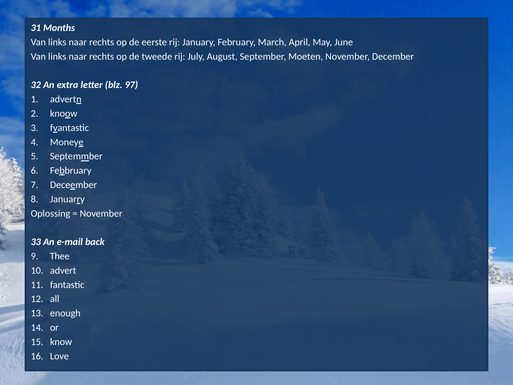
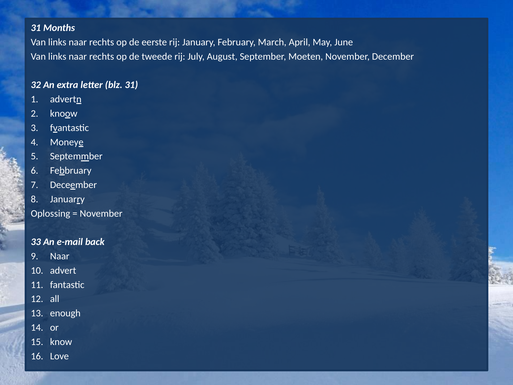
blz 97: 97 -> 31
Thee at (60, 256): Thee -> Naar
